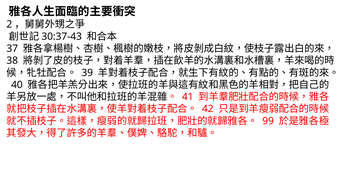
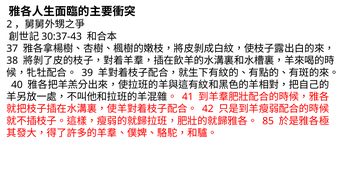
99: 99 -> 85
